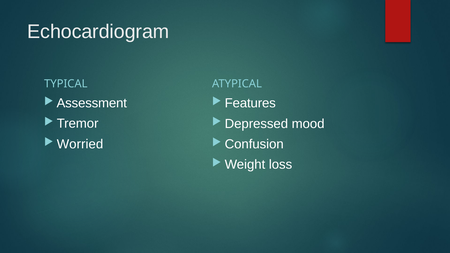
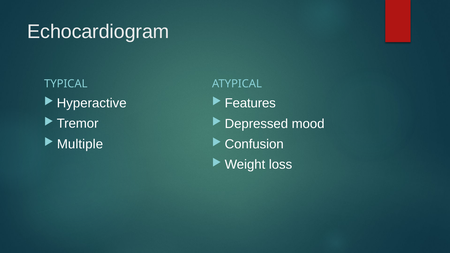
Assessment: Assessment -> Hyperactive
Worried: Worried -> Multiple
